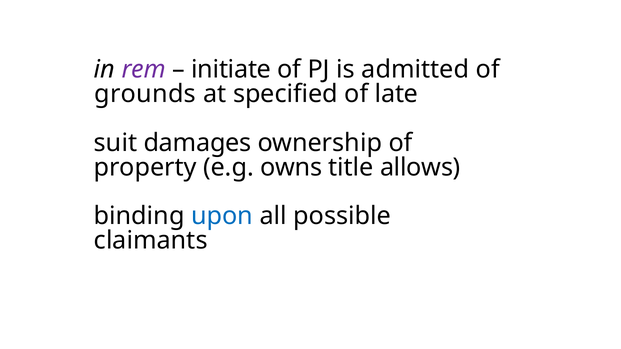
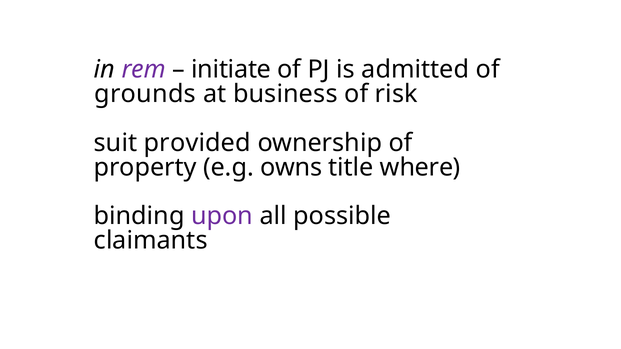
specified: specified -> business
late: late -> risk
damages: damages -> provided
allows: allows -> where
upon colour: blue -> purple
